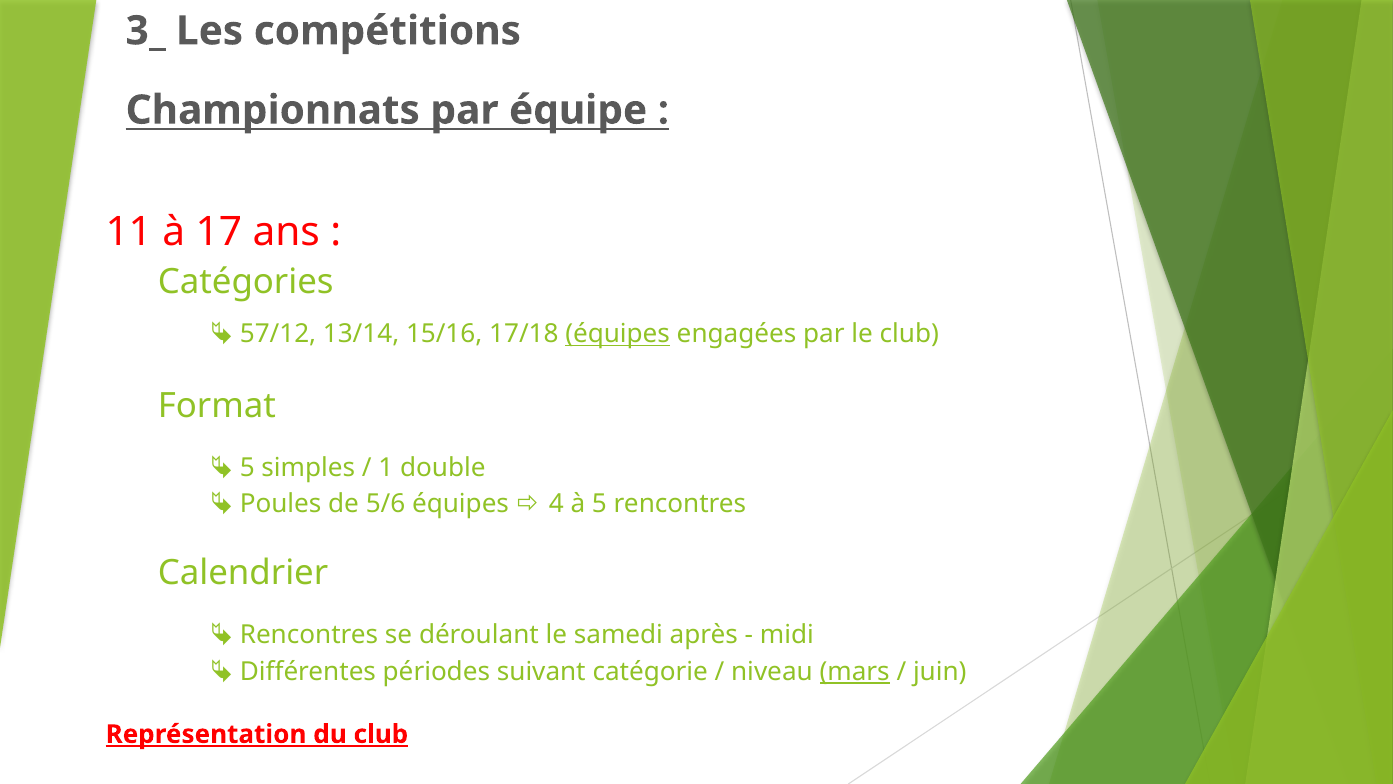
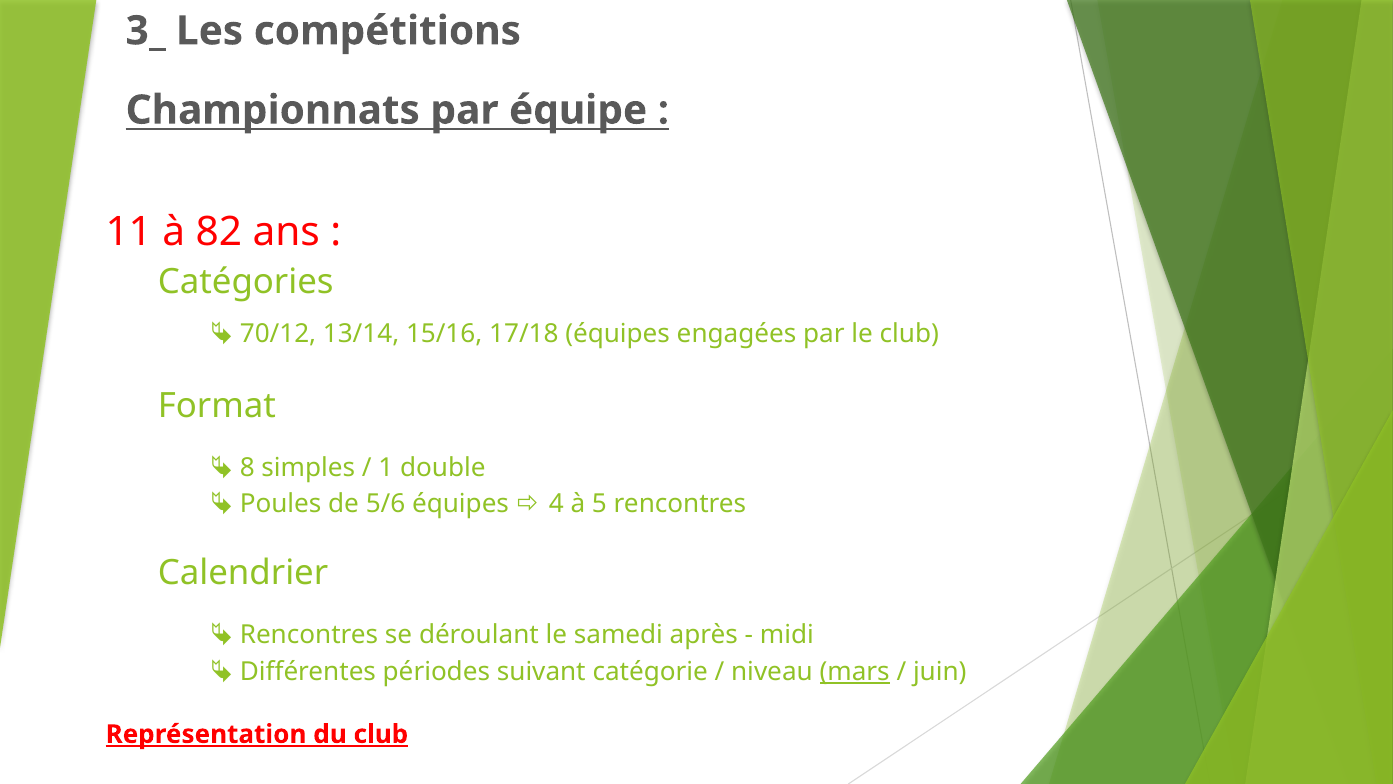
17: 17 -> 82
57/12: 57/12 -> 70/12
équipes at (618, 334) underline: present -> none
5 at (247, 467): 5 -> 8
